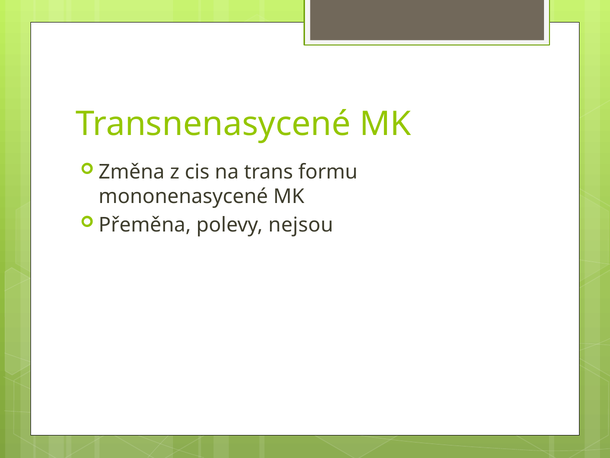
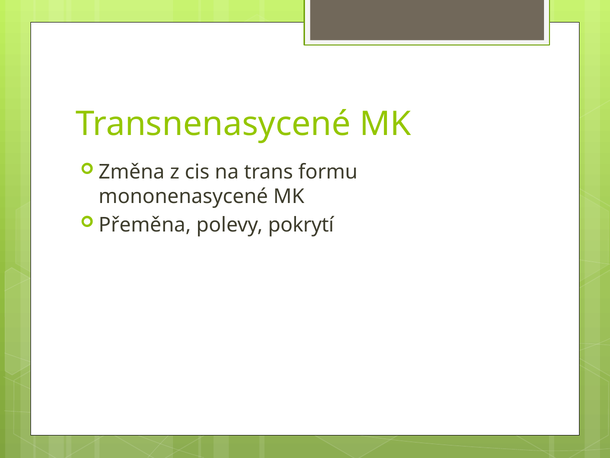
nejsou: nejsou -> pokrytí
